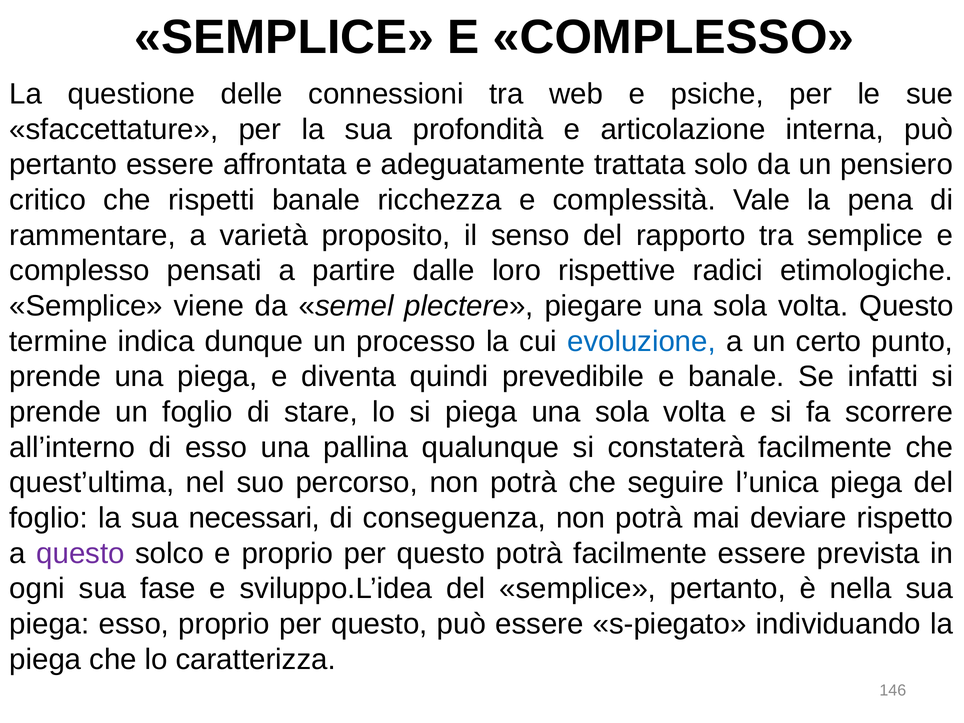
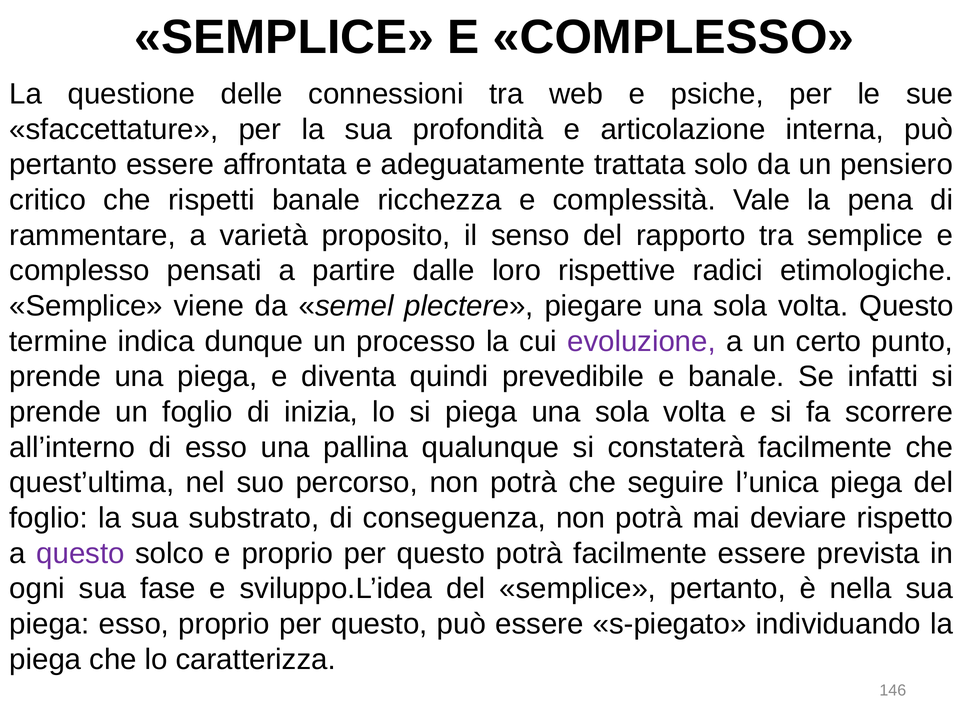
evoluzione colour: blue -> purple
stare: stare -> inizia
necessari: necessari -> substrato
